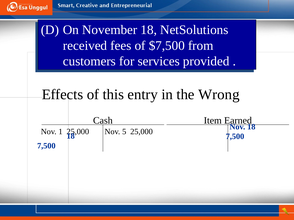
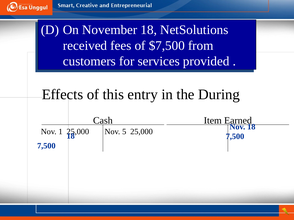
Wrong: Wrong -> During
